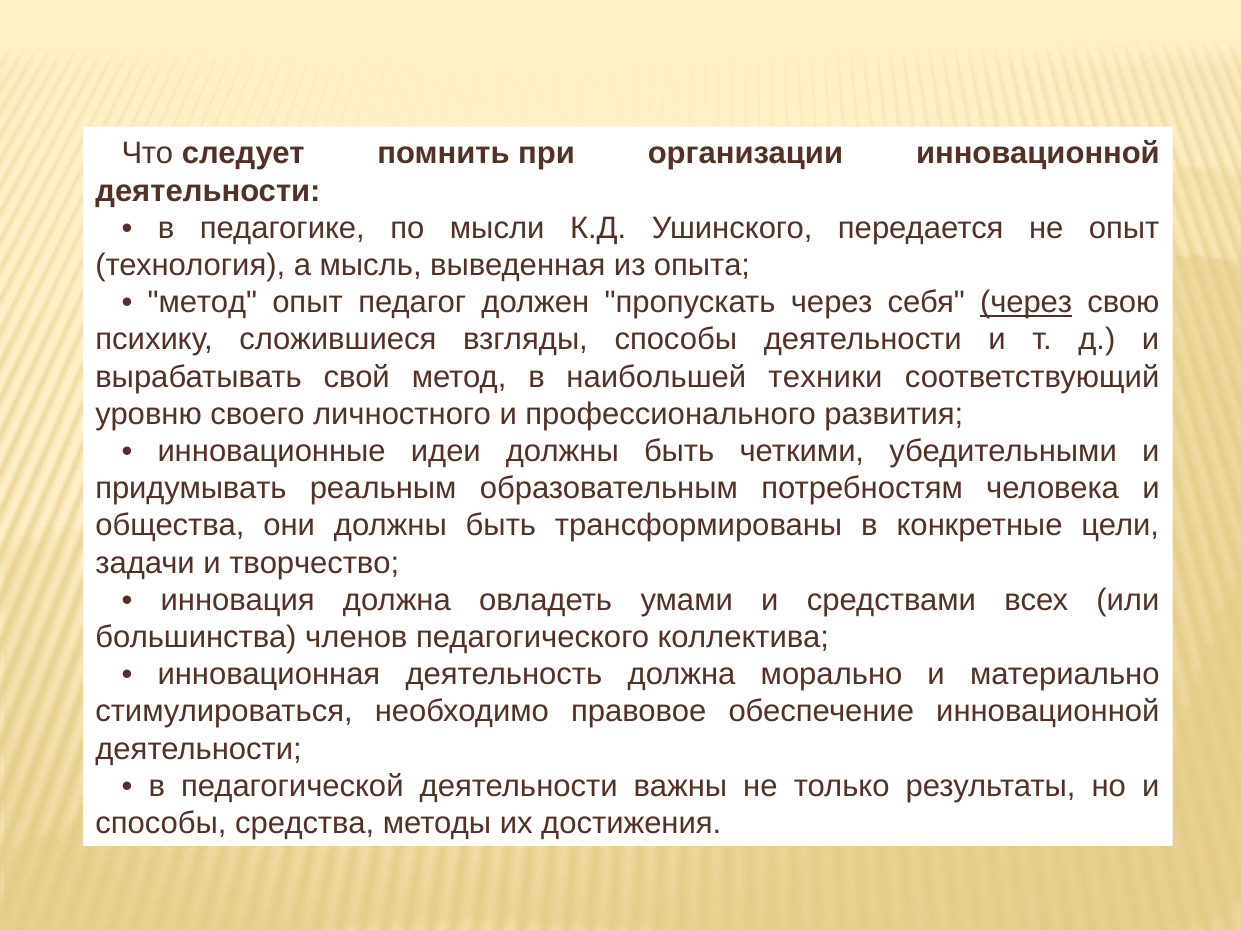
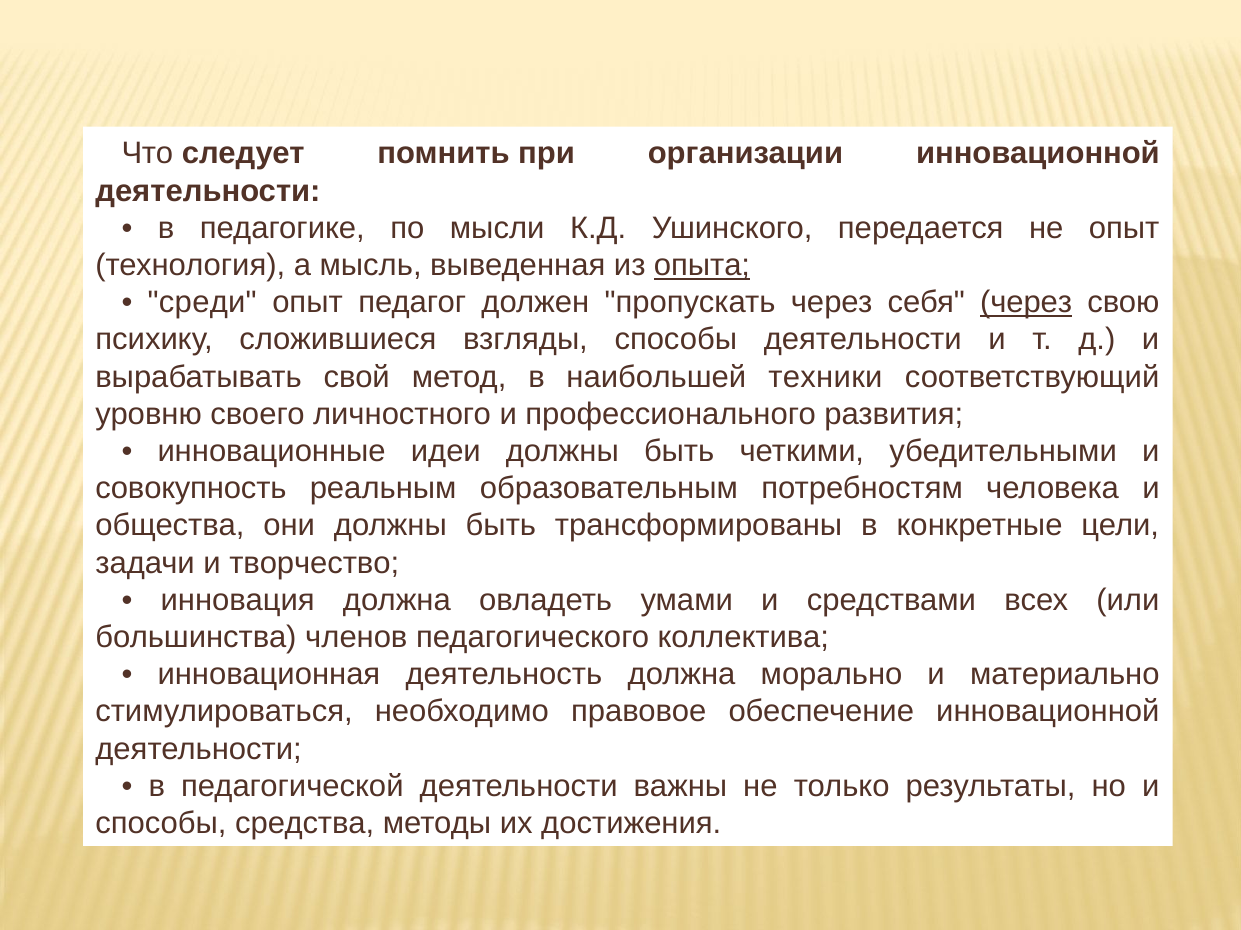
опыта underline: none -> present
метод at (202, 303): метод -> среди
придумывать: придумывать -> совокупность
